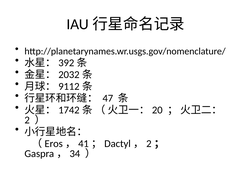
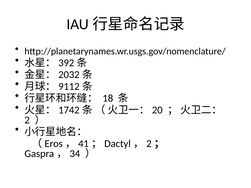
47: 47 -> 18
